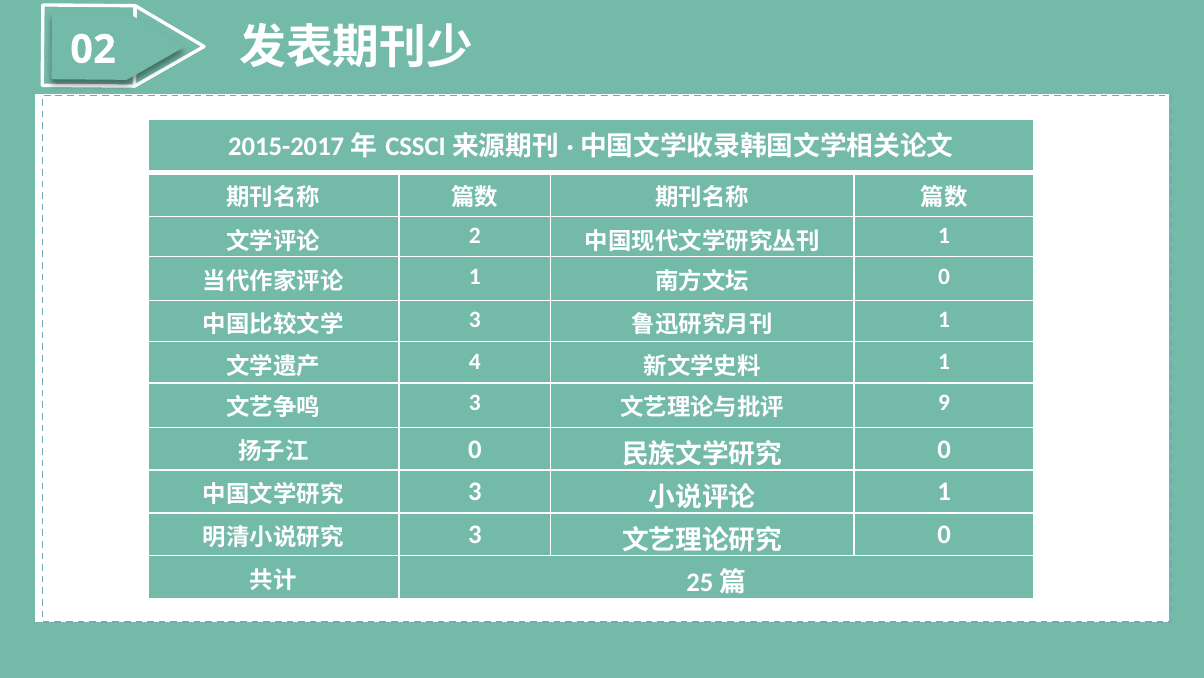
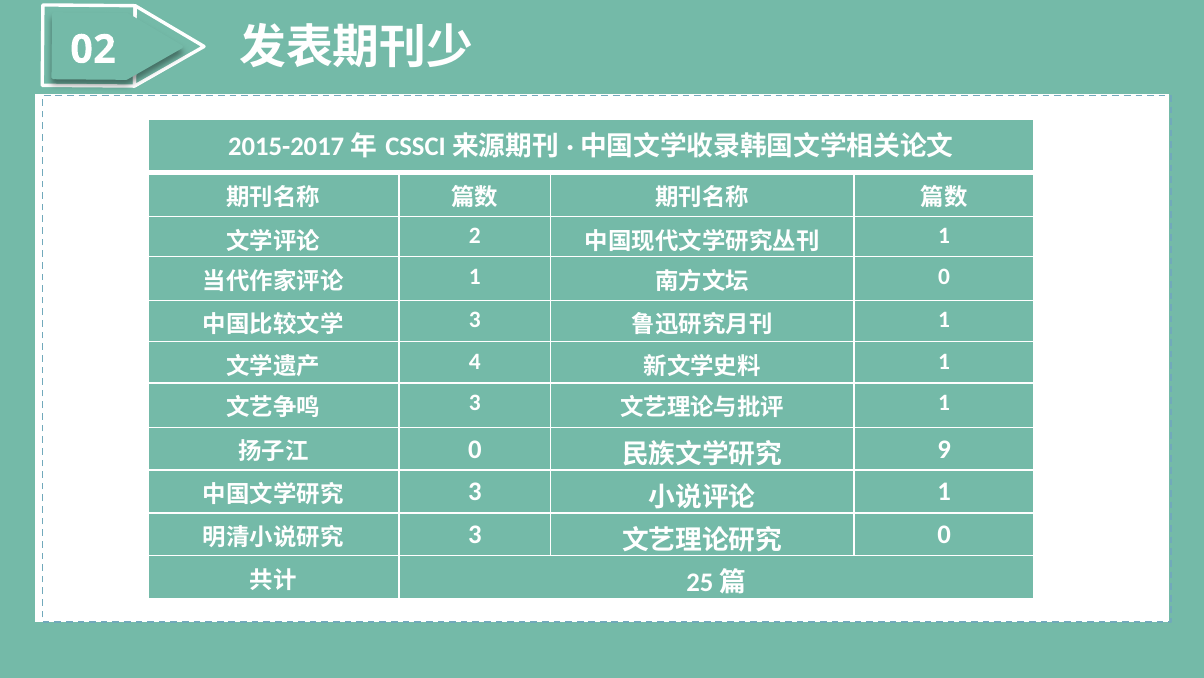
9 at (944, 402): 9 -> 1
0 at (944, 449): 0 -> 9
